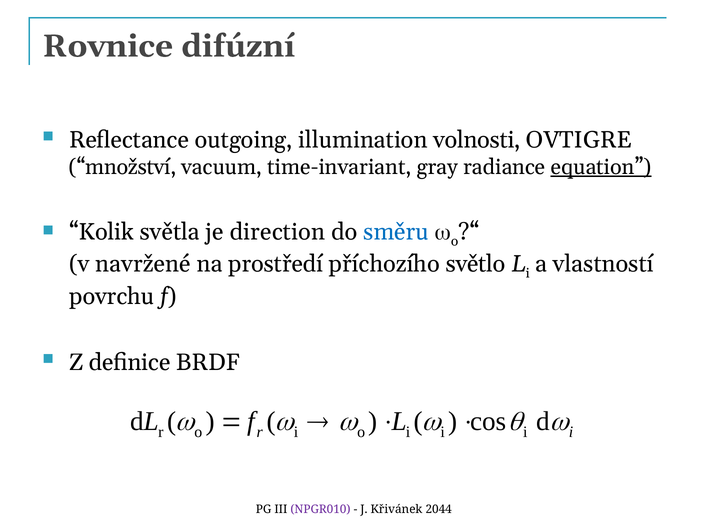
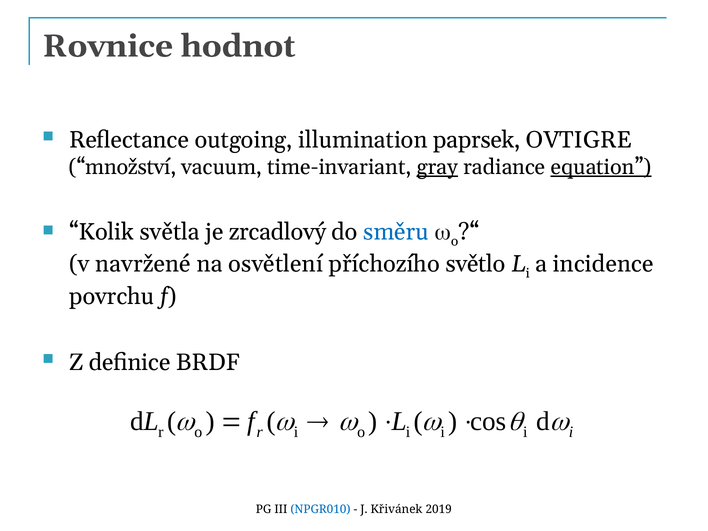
difúzní: difúzní -> hodnot
volnosti: volnosti -> paprsek
gray underline: none -> present
direction: direction -> zrcadlový
prostředí: prostředí -> osvětlení
vlastností: vlastností -> incidence
NPGR010 colour: purple -> blue
2044: 2044 -> 2019
